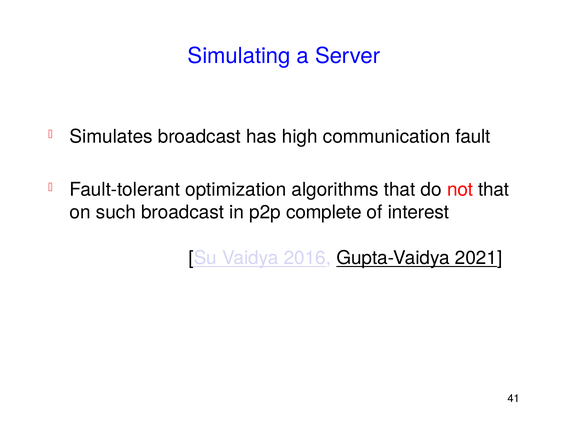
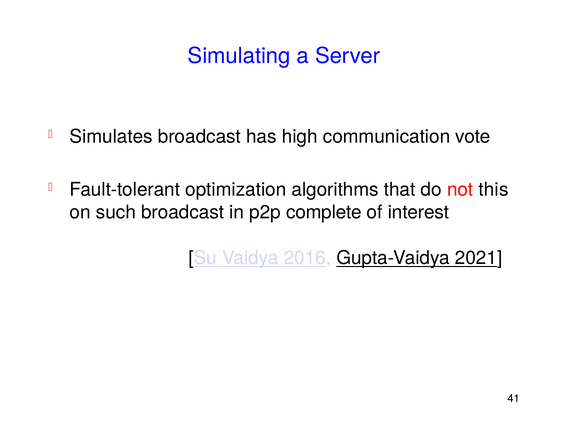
fault: fault -> vote
not that: that -> this
